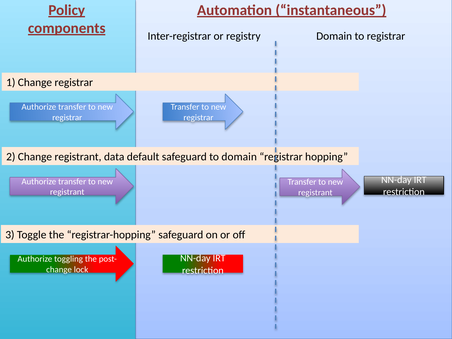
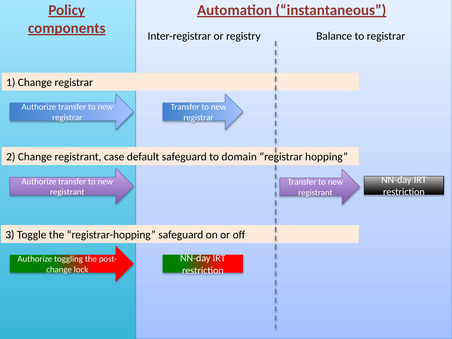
Domain at (334, 36): Domain -> Balance
data: data -> case
